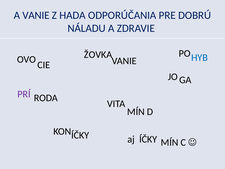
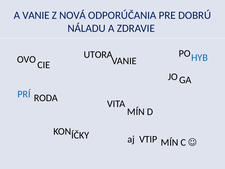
HADA: HADA -> NOVÁ
ŽOVKA: ŽOVKA -> UTORA
PRÍ colour: purple -> blue
aj ÍČKY: ÍČKY -> VTIP
